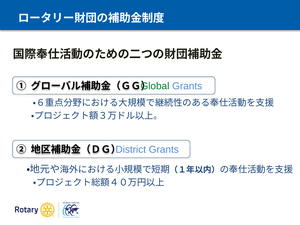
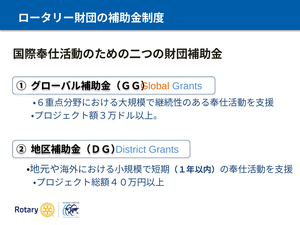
Global colour: green -> orange
